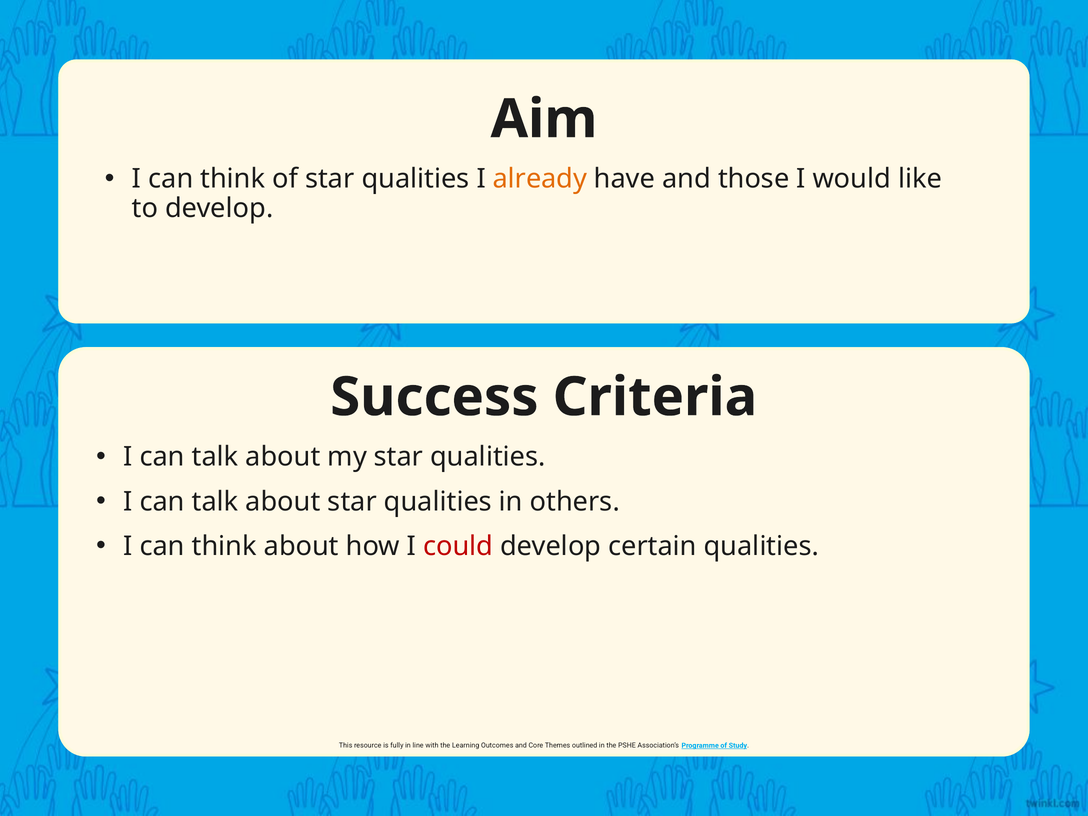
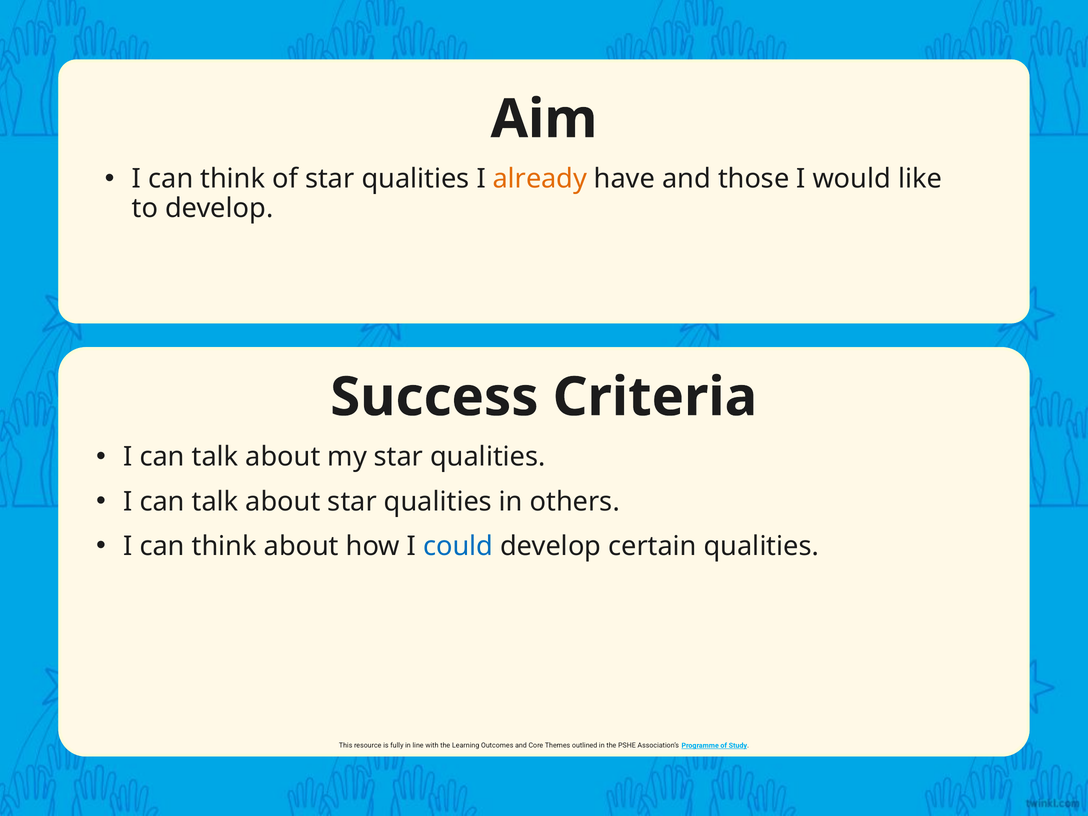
could colour: red -> blue
